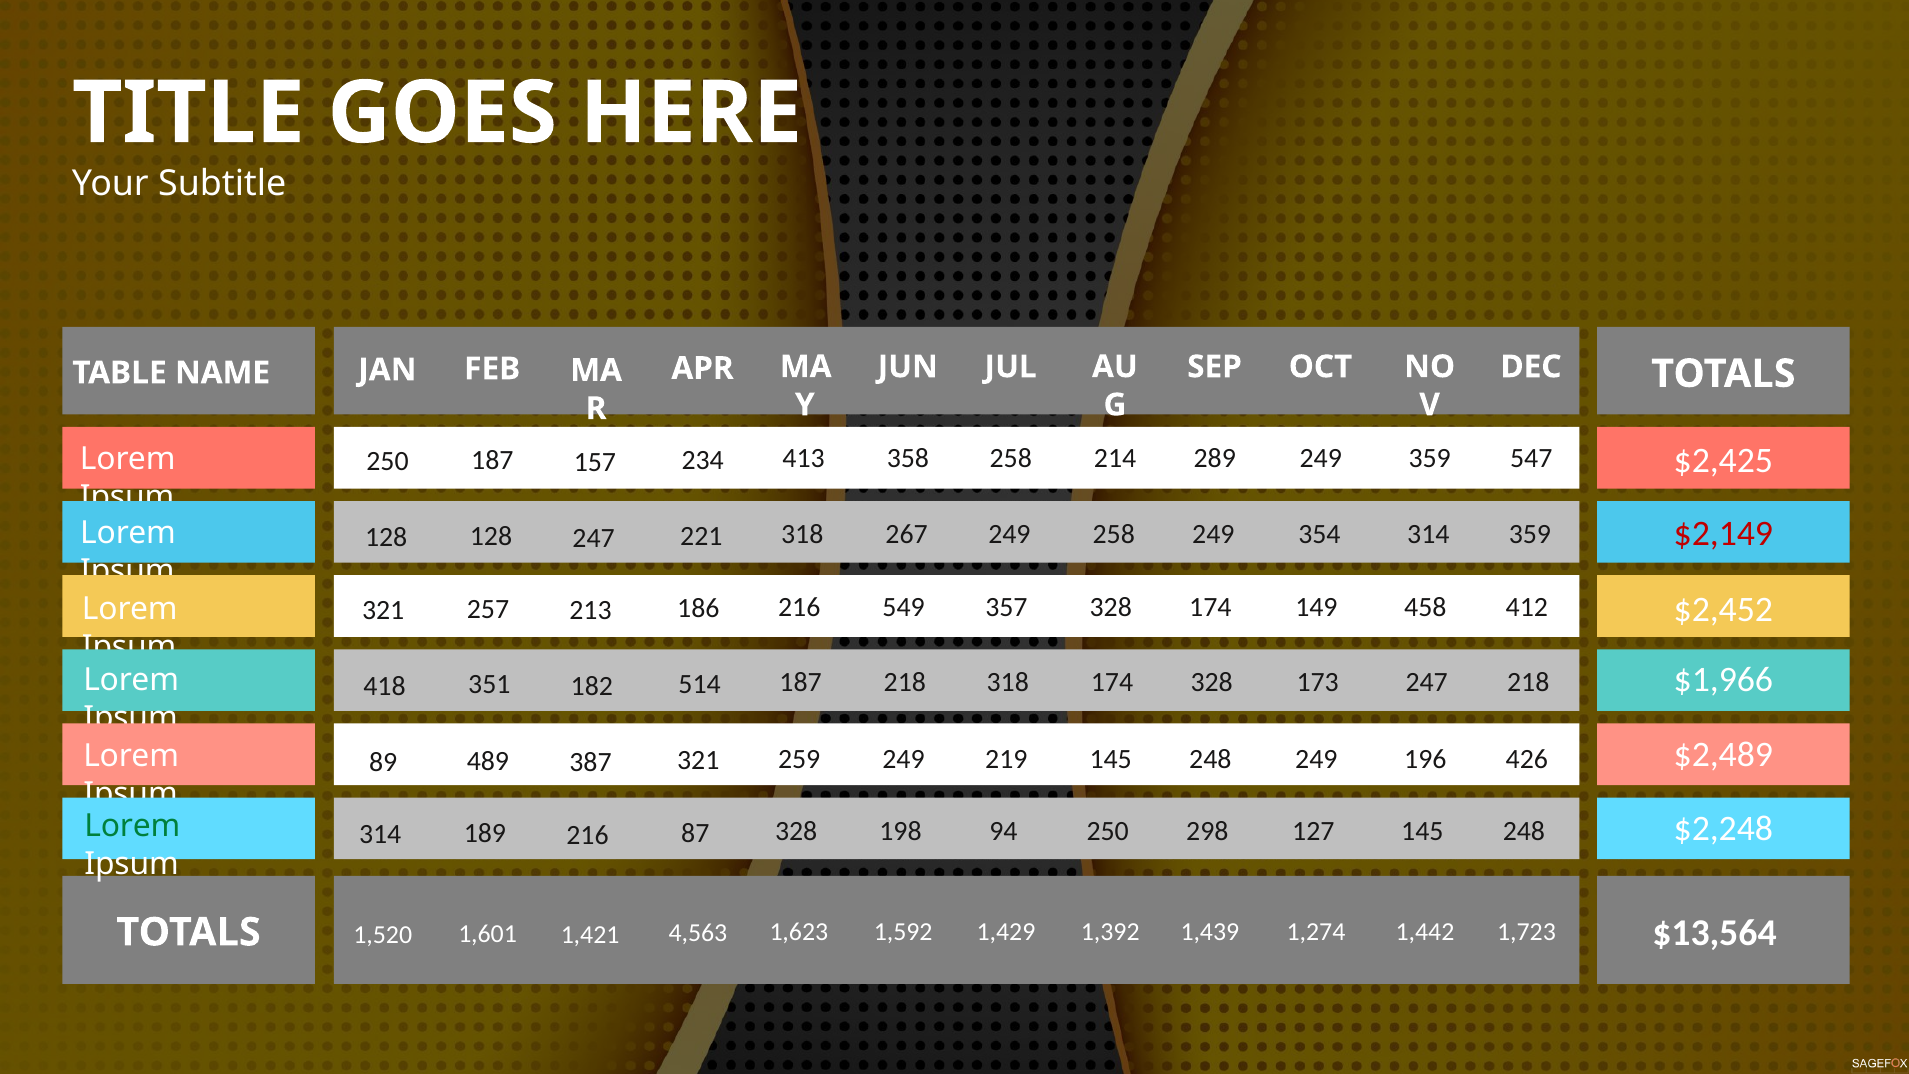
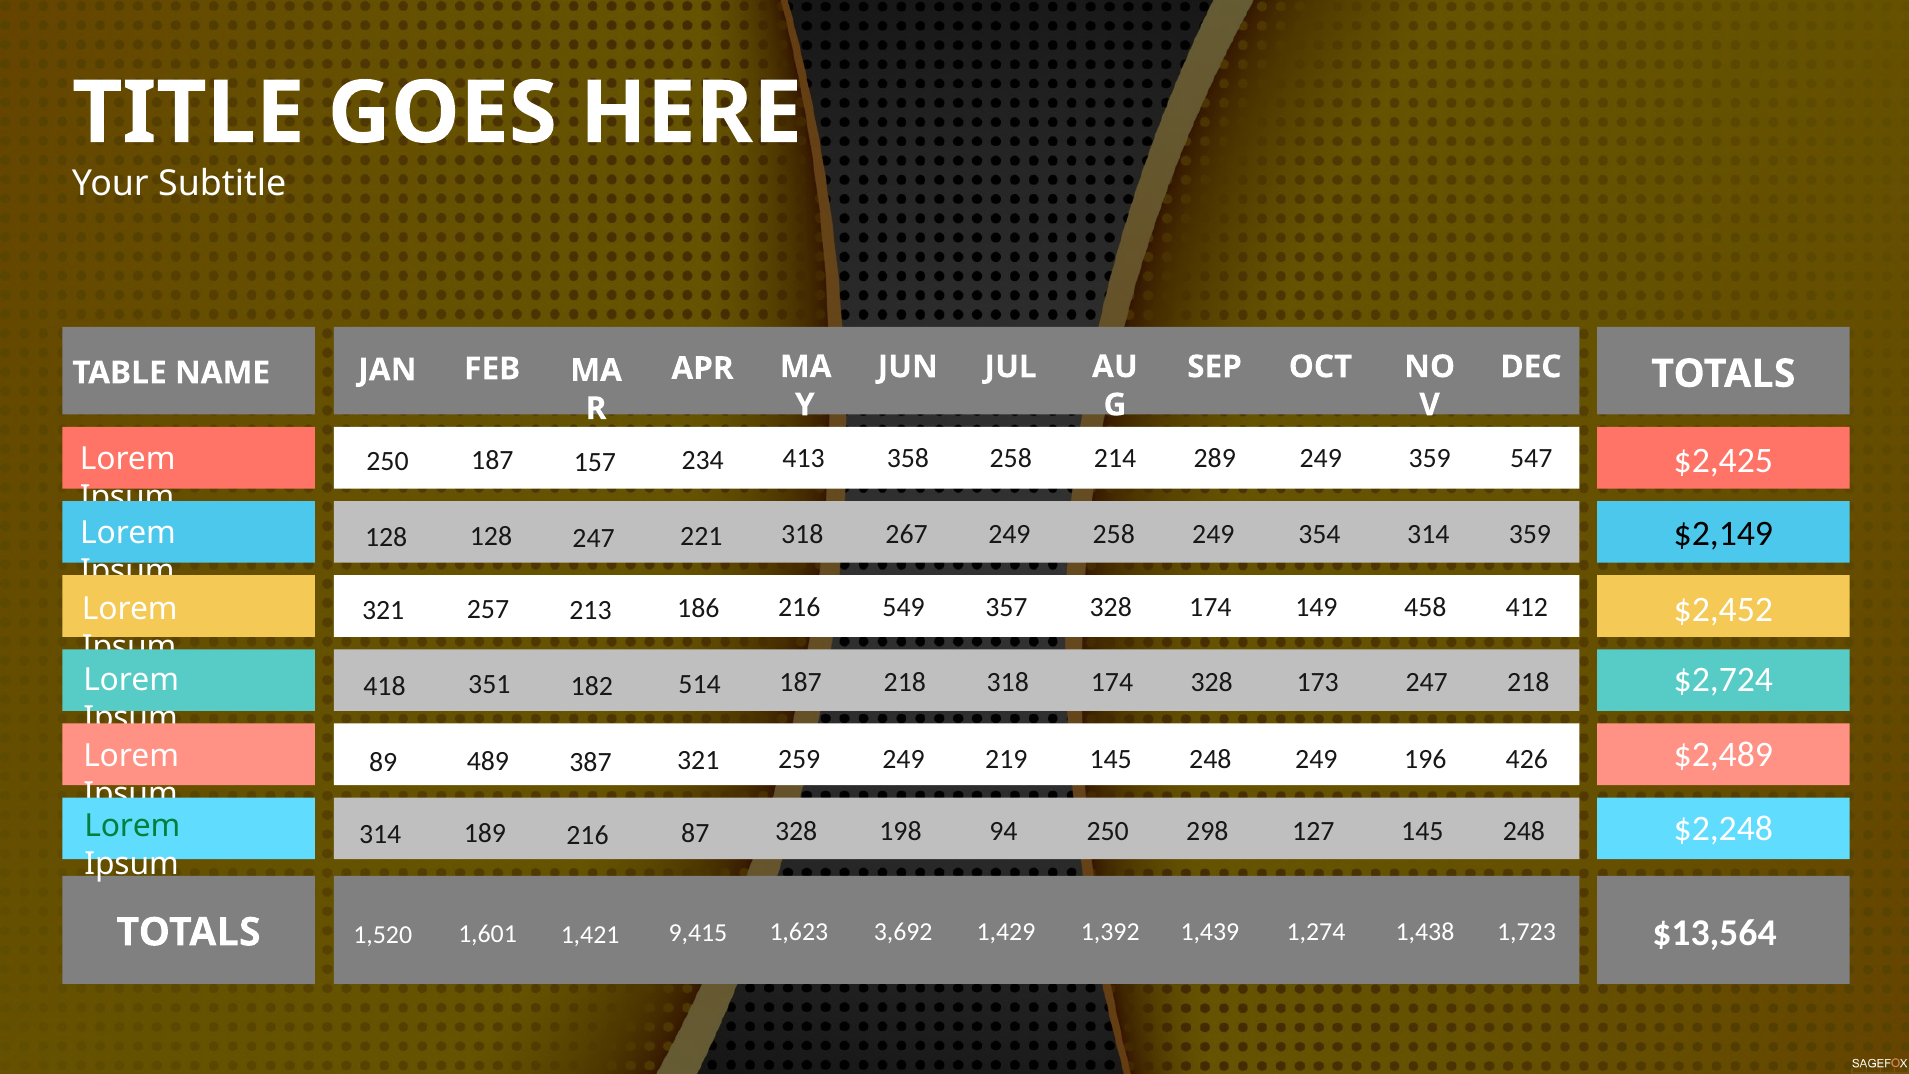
$2,149 colour: red -> black
$1,966: $1,966 -> $2,724
1,592: 1,592 -> 3,692
1,442: 1,442 -> 1,438
4,563: 4,563 -> 9,415
